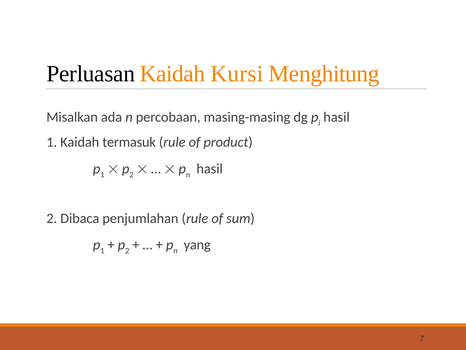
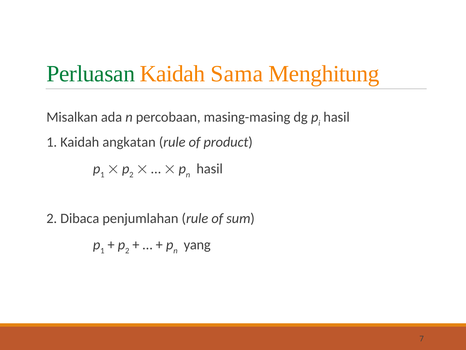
Perluasan colour: black -> green
Kursi: Kursi -> Sama
termasuk: termasuk -> angkatan
